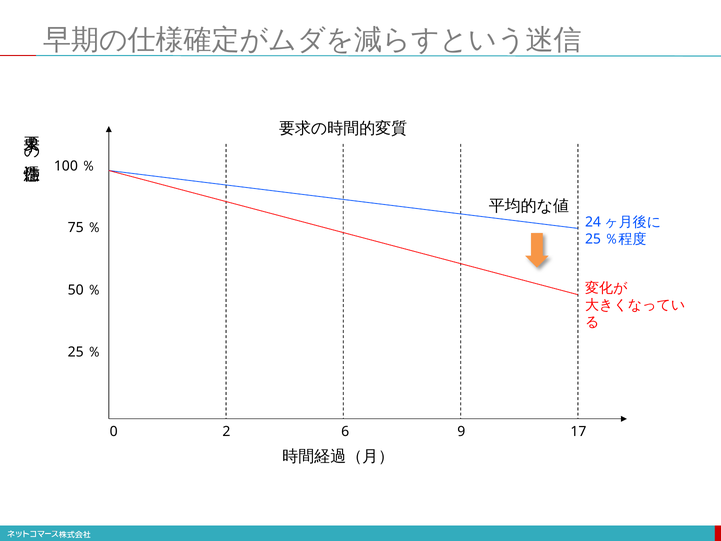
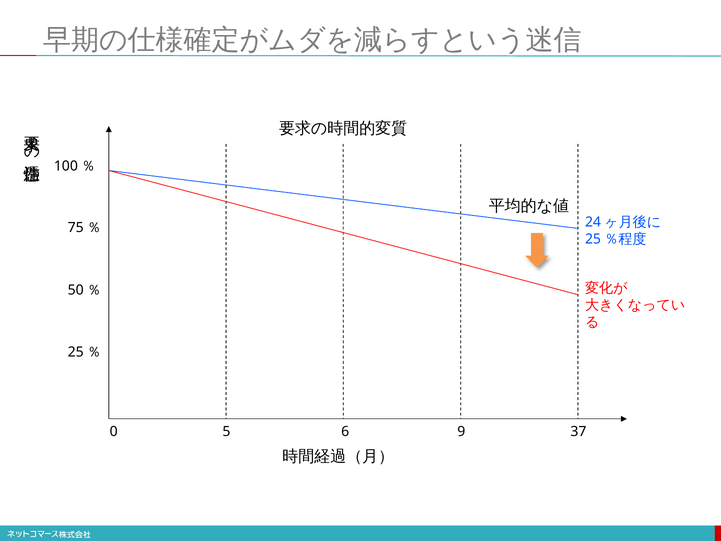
2: 2 -> 5
17: 17 -> 37
